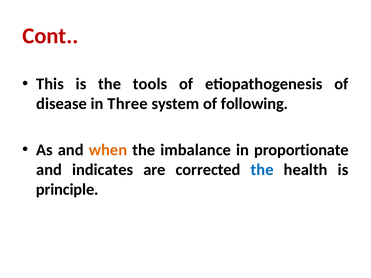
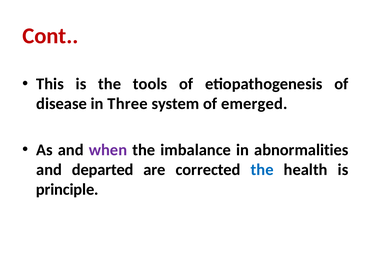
following: following -> emerged
when colour: orange -> purple
proportionate: proportionate -> abnormalities
indicates: indicates -> departed
